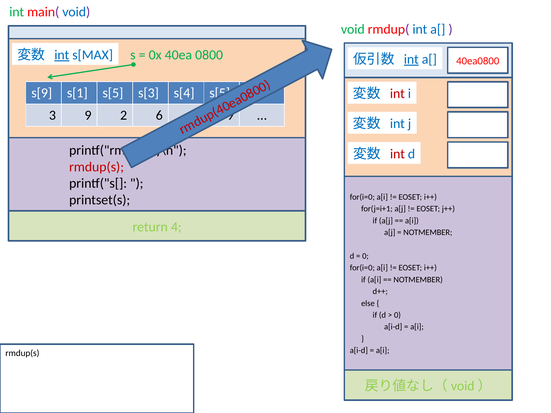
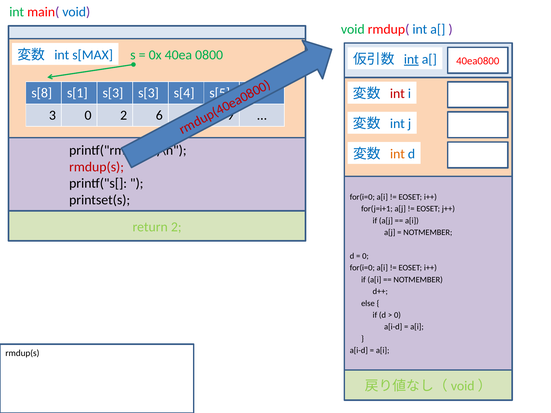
int at (62, 55) underline: present -> none
s[9: s[9 -> s[8
s[1 s[5: s[5 -> s[3
3 9: 9 -> 0
int at (397, 154) colour: red -> orange
return 4: 4 -> 2
